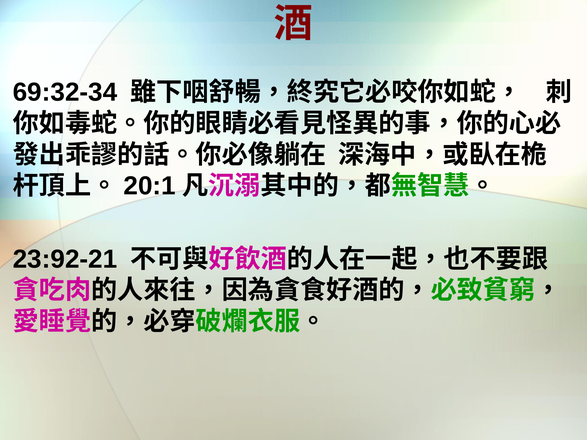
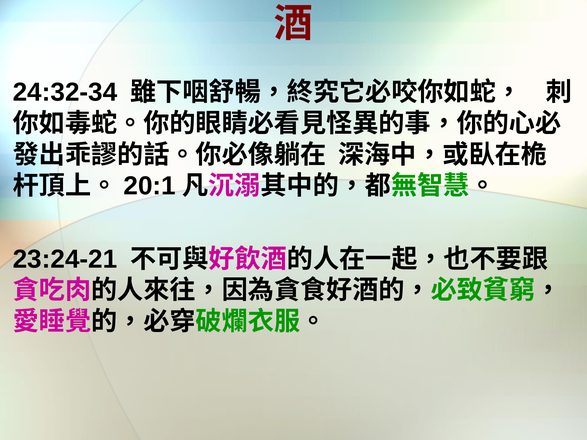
69:32-34: 69:32-34 -> 24:32-34
23:92-21: 23:92-21 -> 23:24-21
